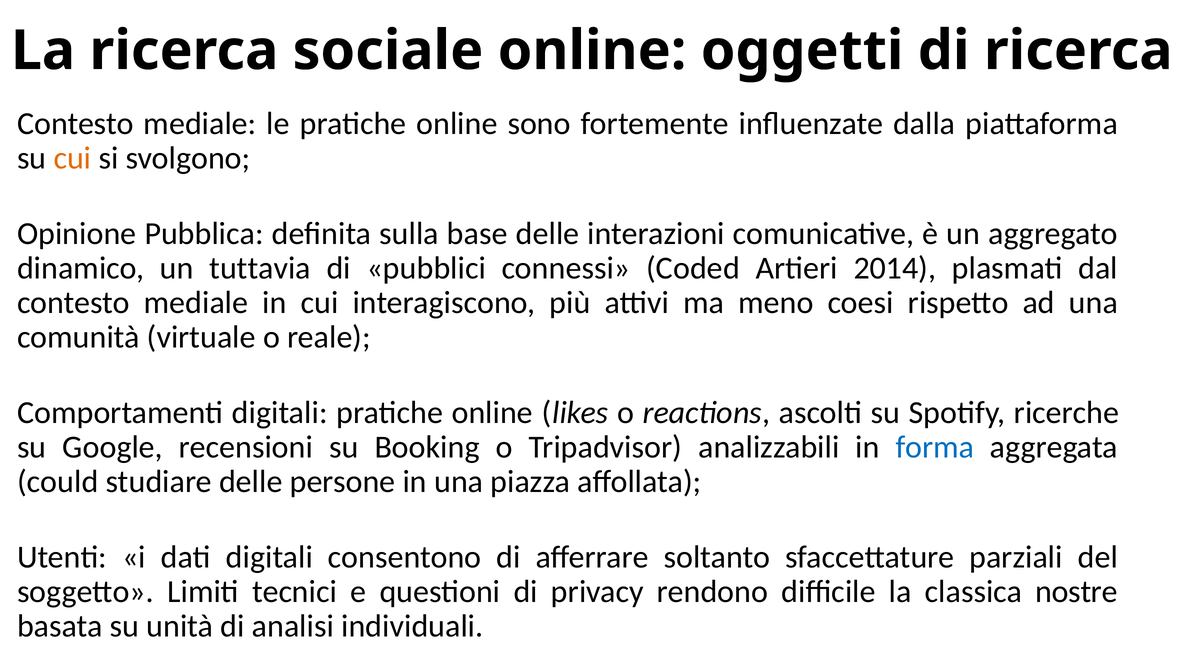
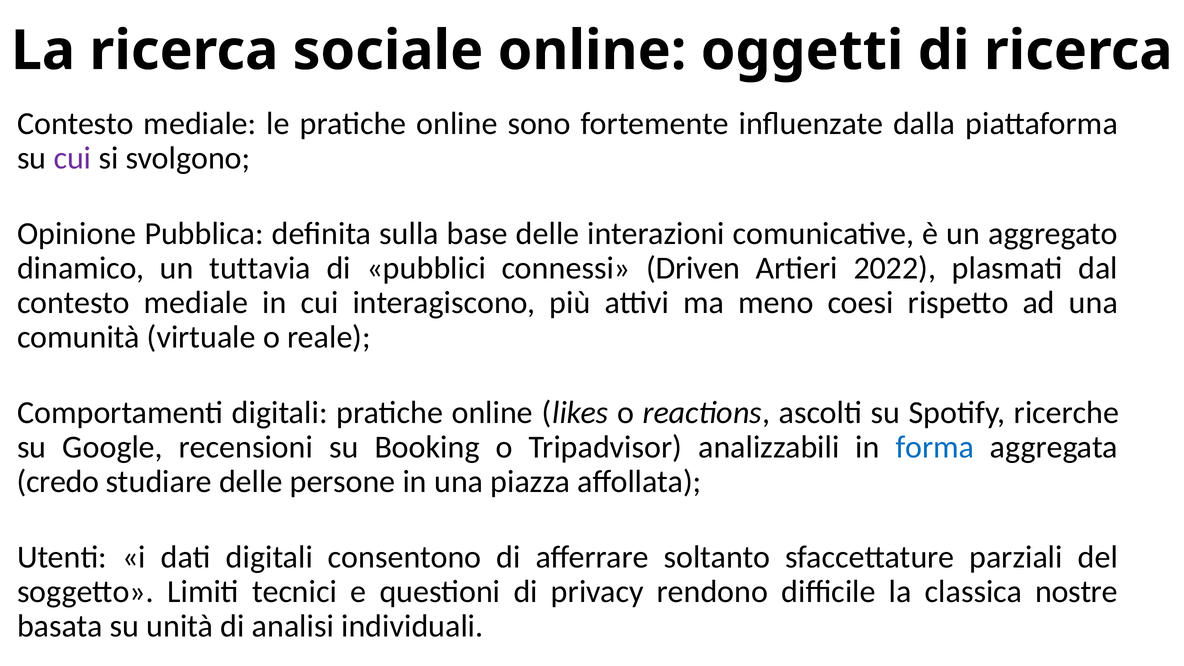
cui at (72, 158) colour: orange -> purple
Coded: Coded -> Driven
2014: 2014 -> 2022
could: could -> credo
